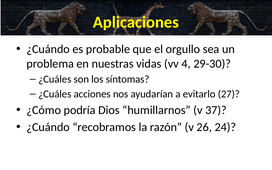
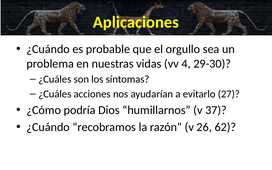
24: 24 -> 62
